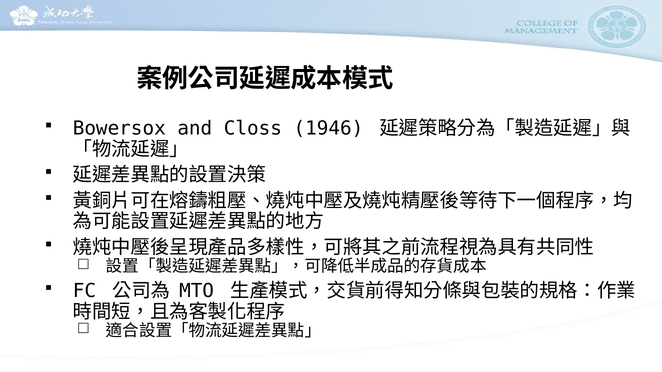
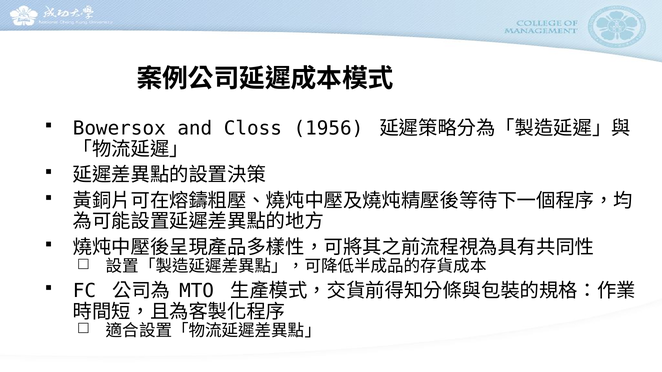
1946: 1946 -> 1956
